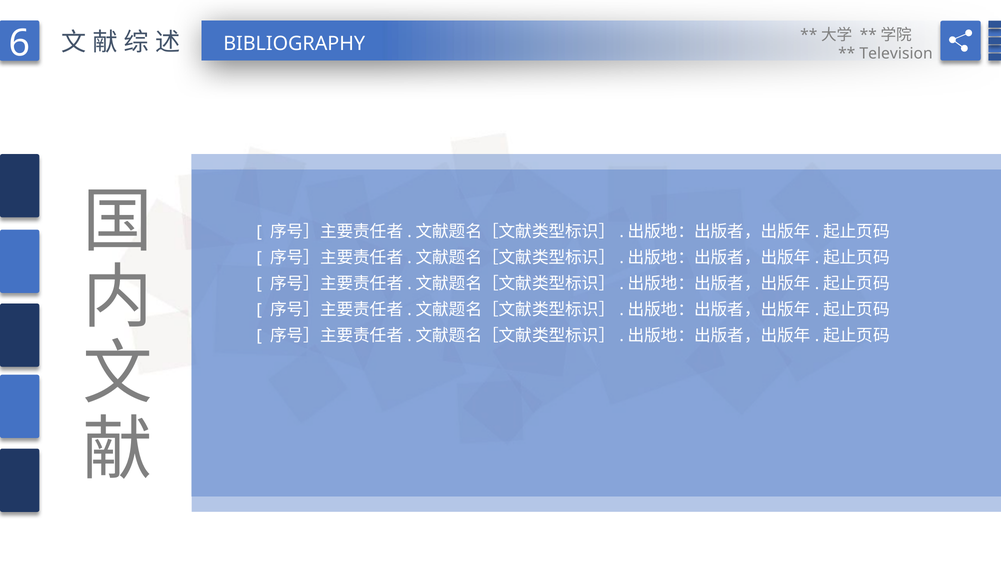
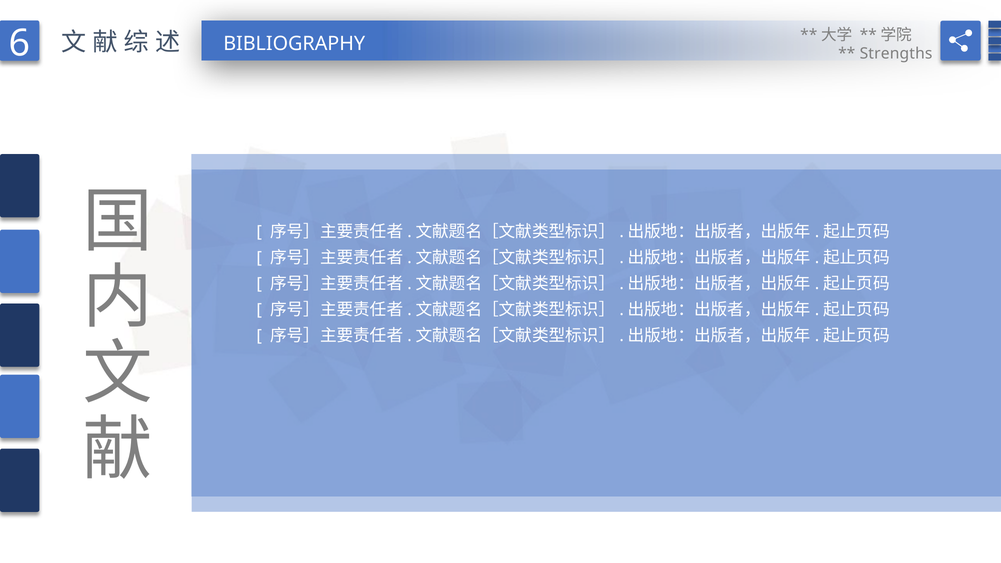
Television: Television -> Strengths
